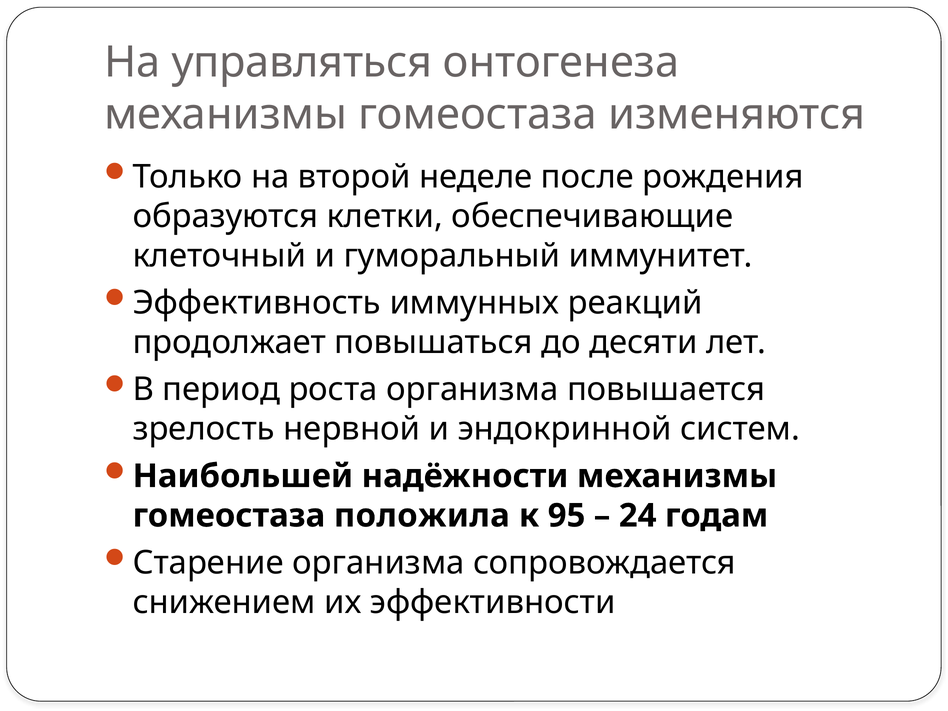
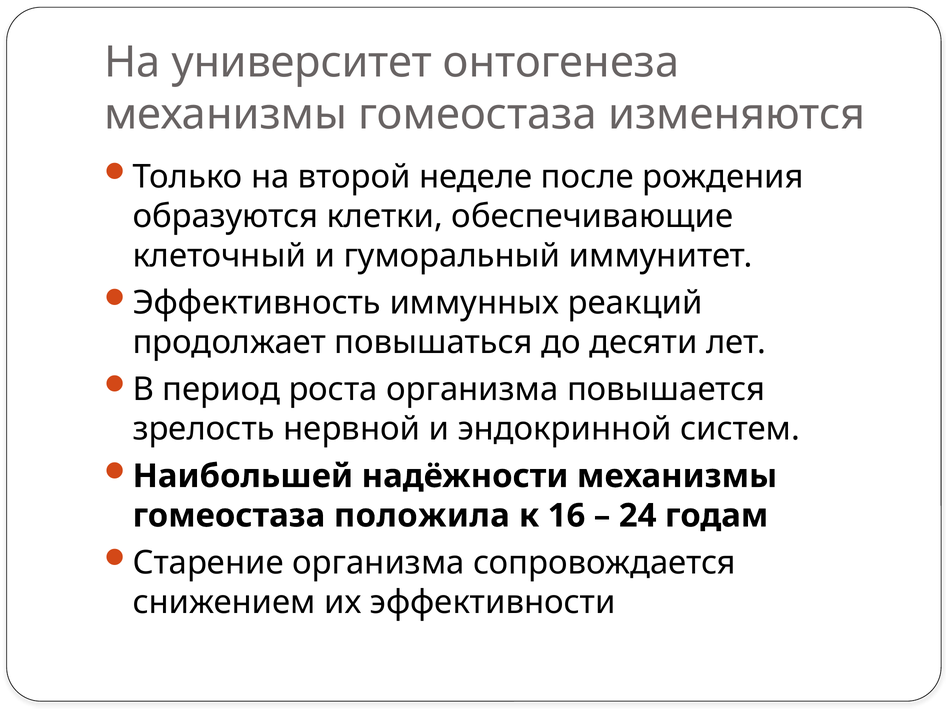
управляться: управляться -> университет
95: 95 -> 16
